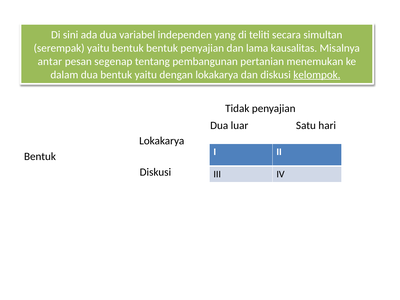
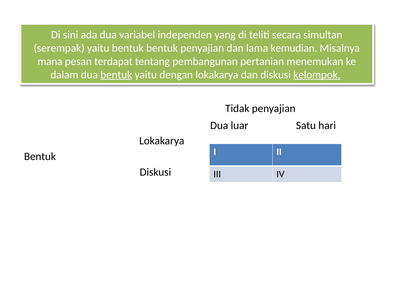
kausalitas: kausalitas -> kemudian
antar: antar -> mana
segenap: segenap -> terdapat
bentuk at (116, 75) underline: none -> present
